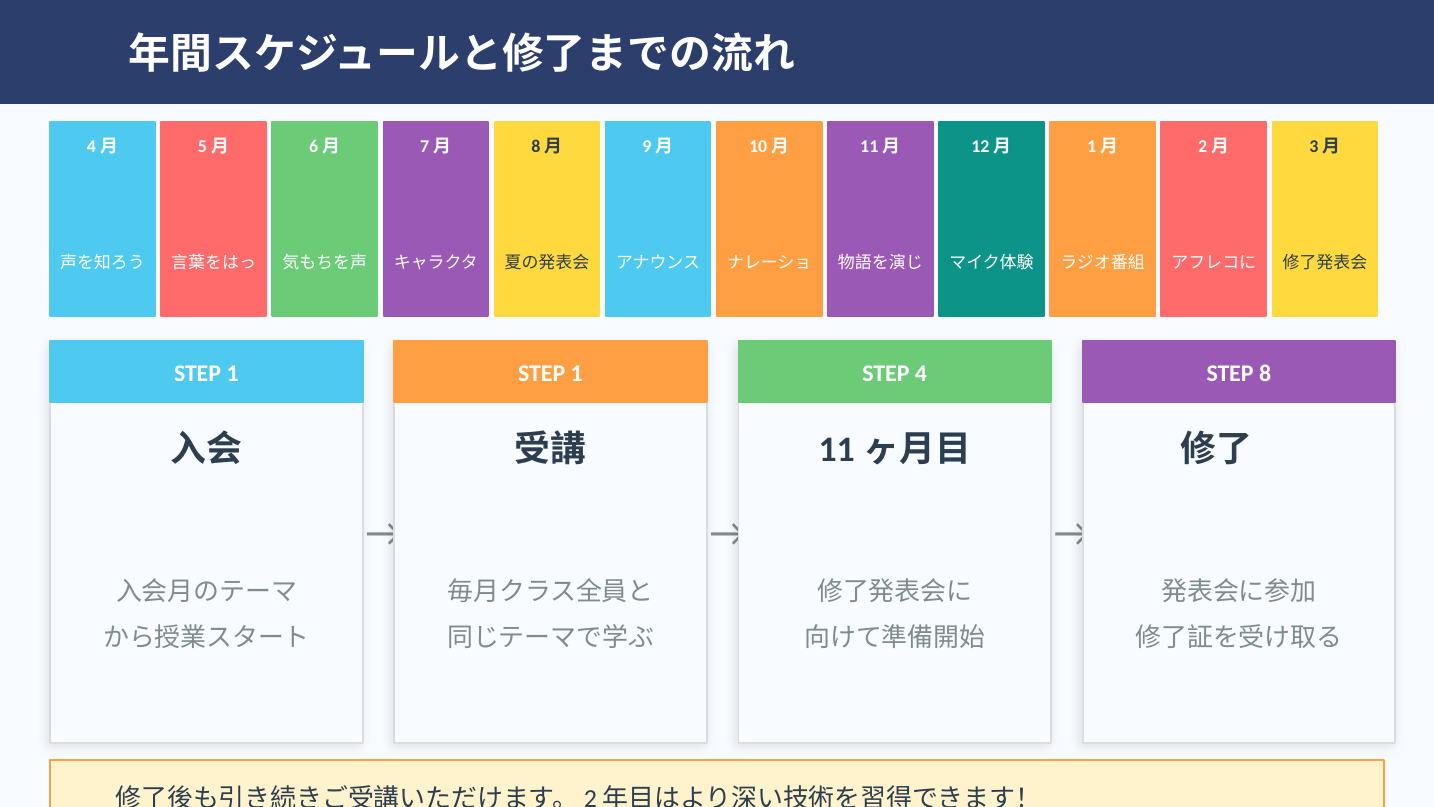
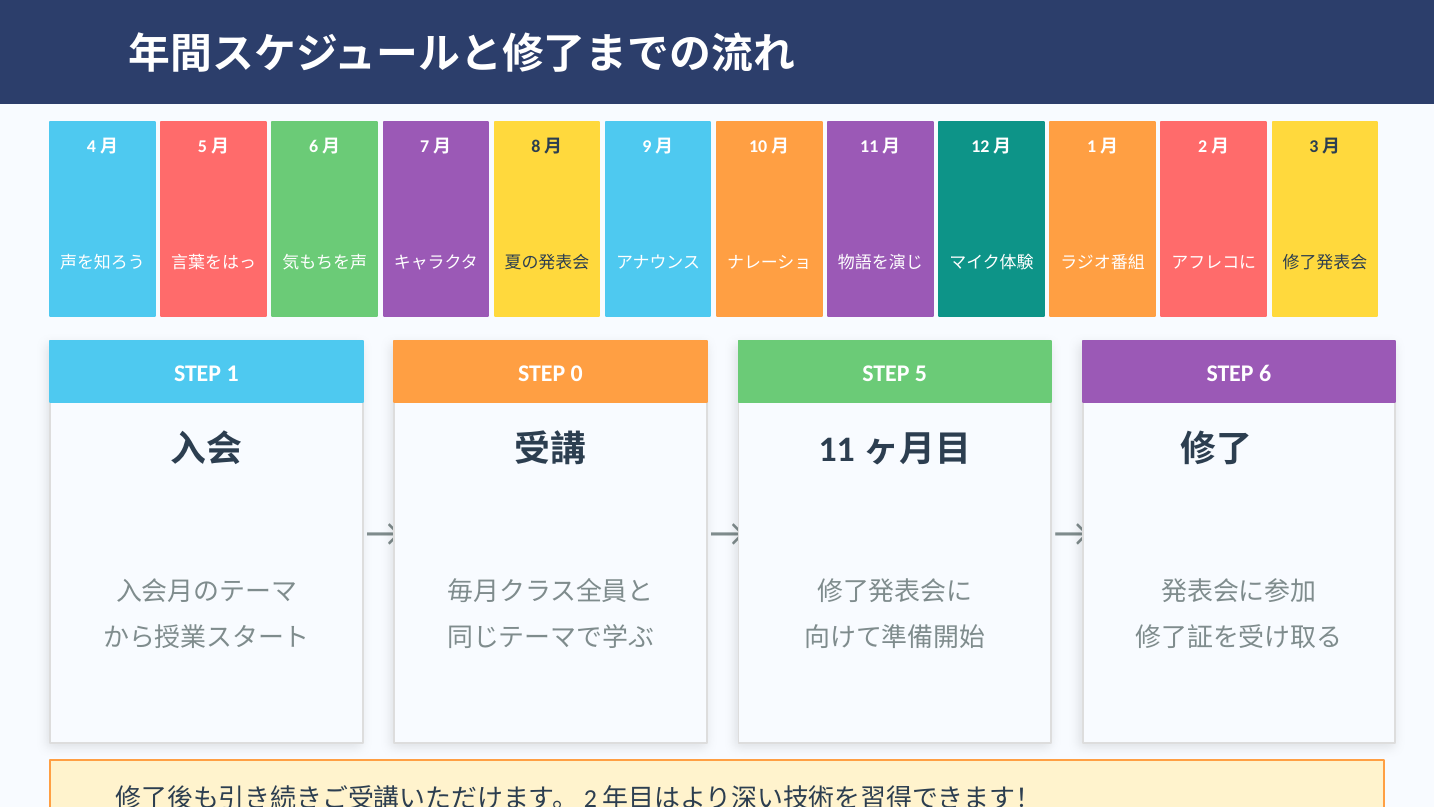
1 at (577, 373): 1 -> 0
4: 4 -> 5
8: 8 -> 6
